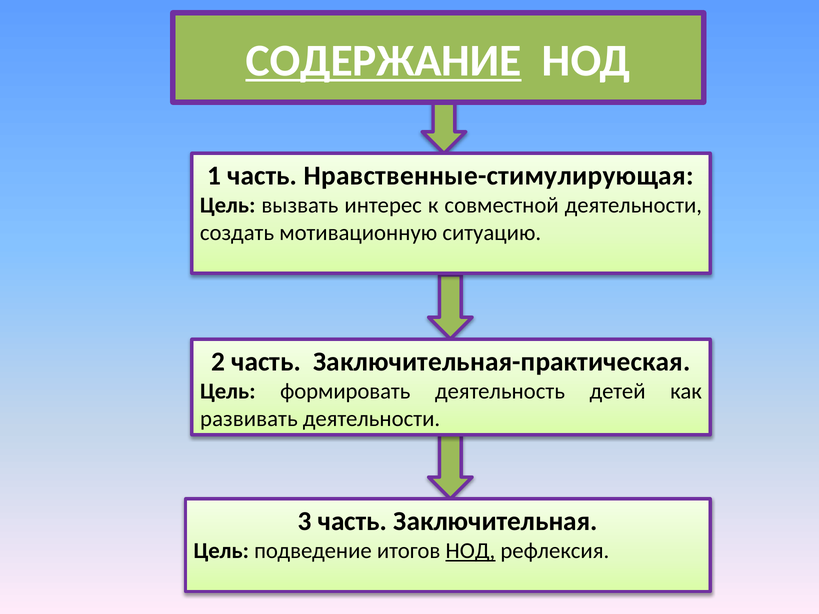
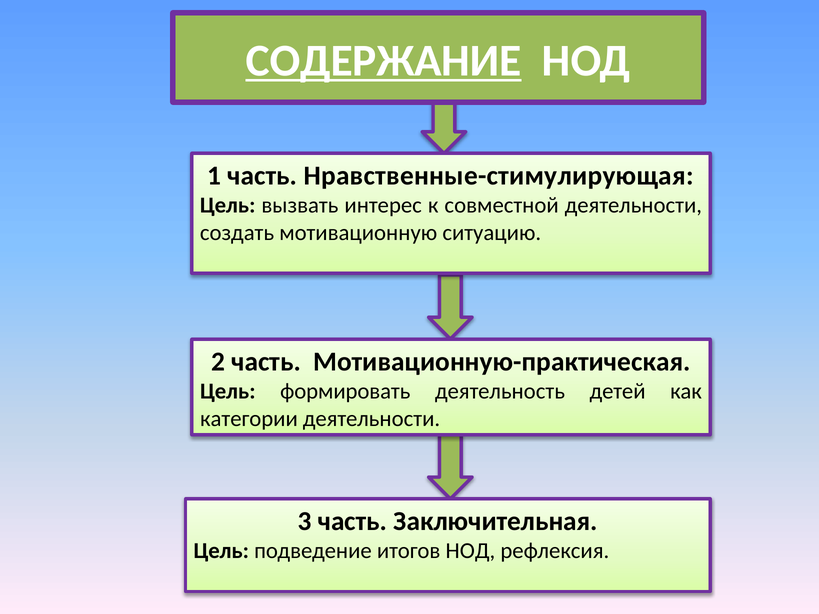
Заключительная-практическая: Заключительная-практическая -> Мотивационную-практическая
развивать: развивать -> категории
НОД at (470, 551) underline: present -> none
